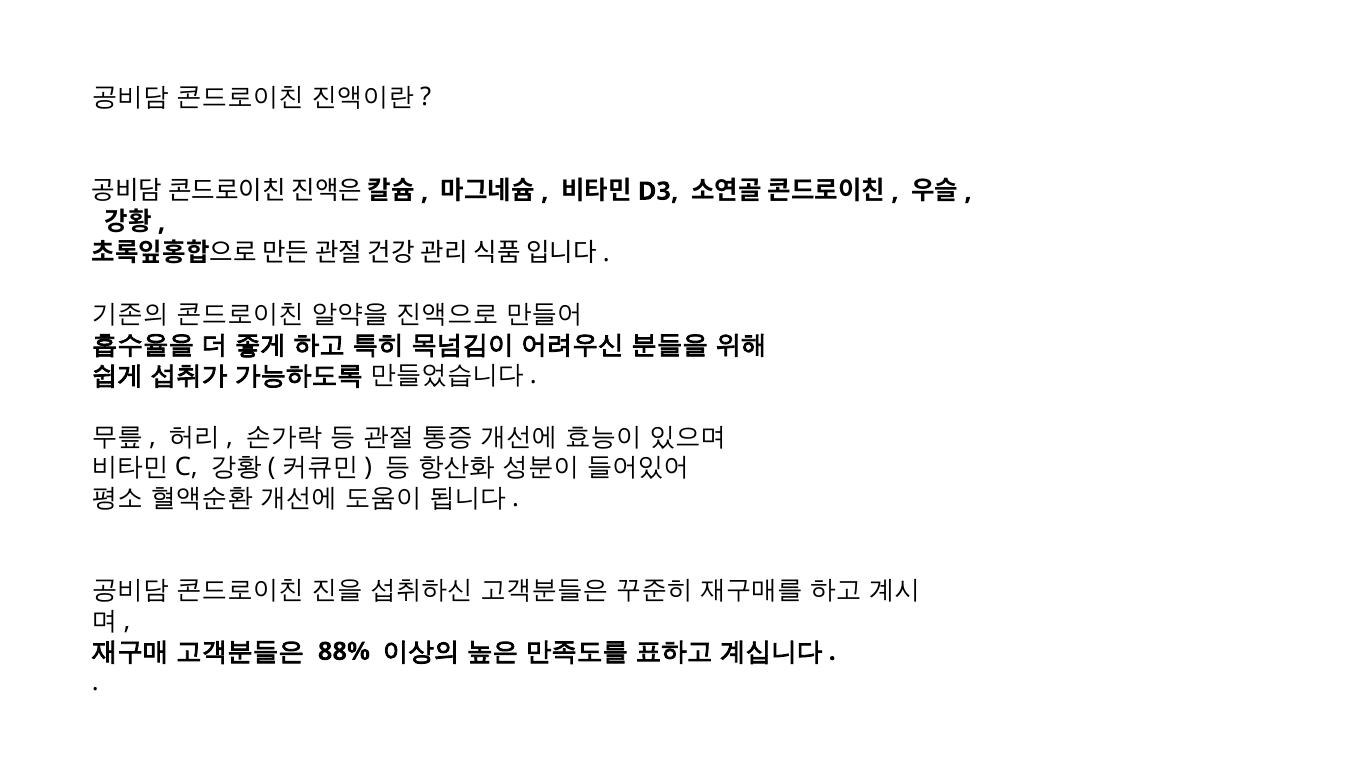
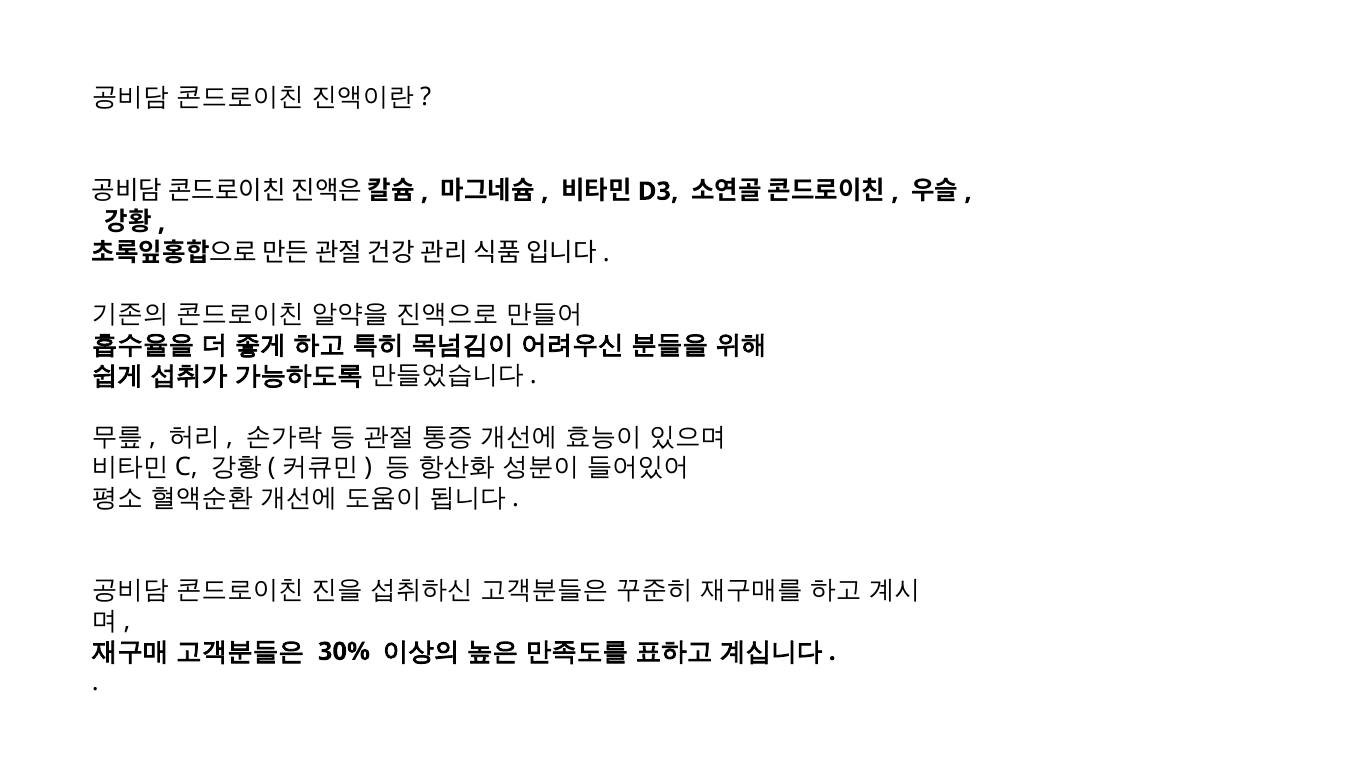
88%: 88% -> 30%
